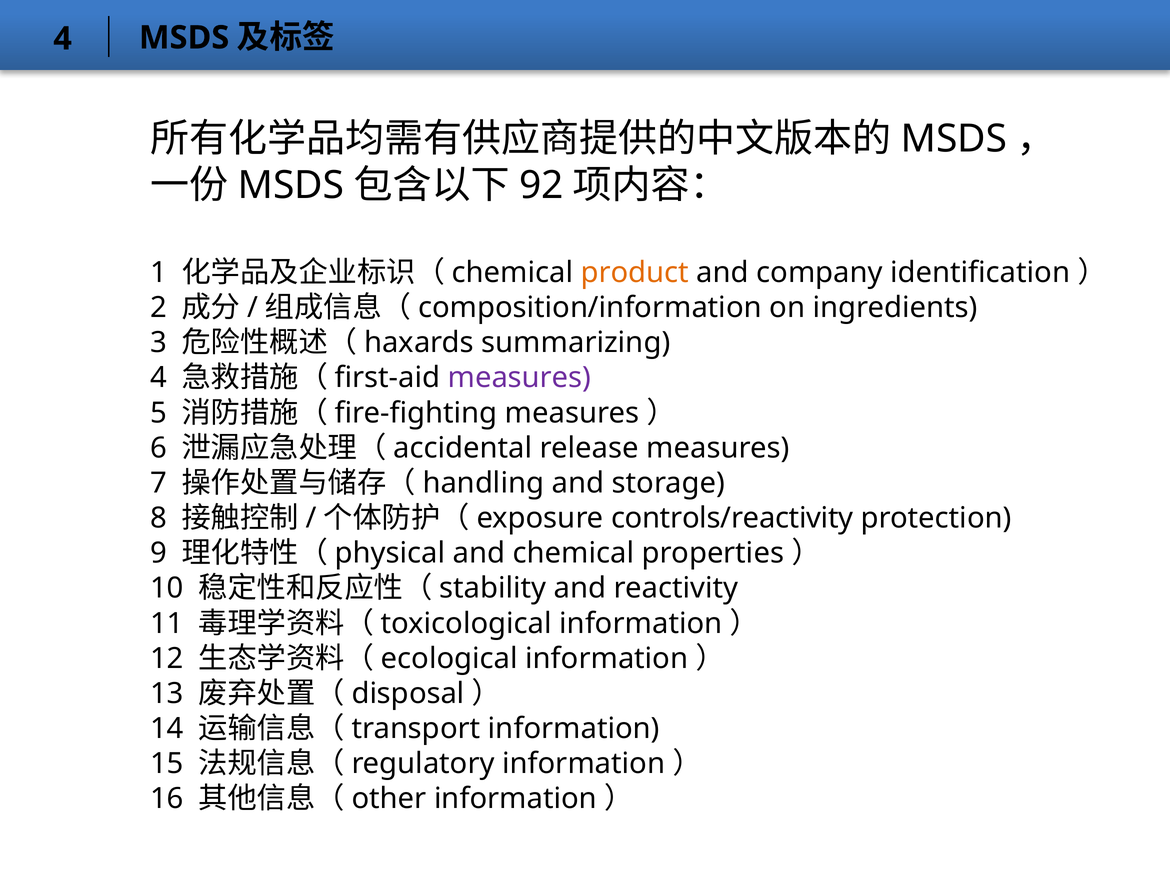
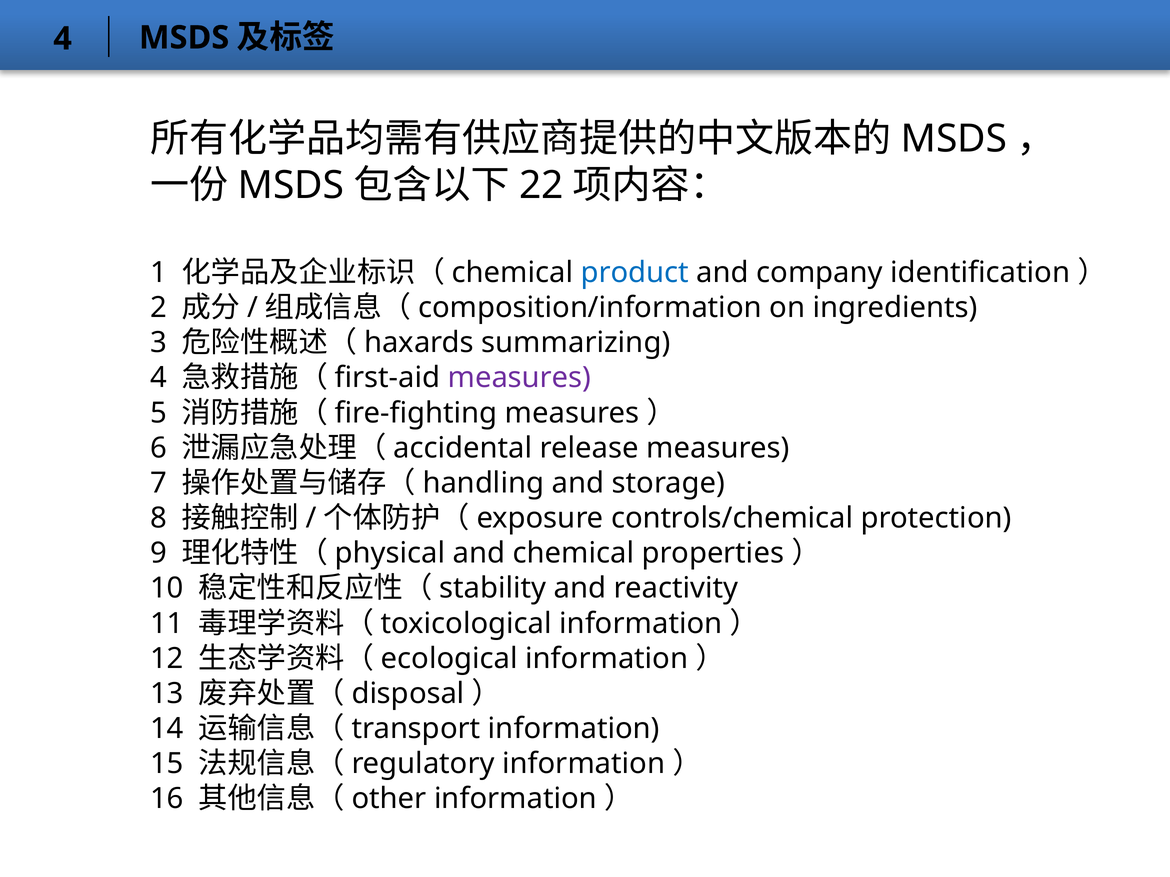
92: 92 -> 22
product colour: orange -> blue
controls/reactivity: controls/reactivity -> controls/chemical
